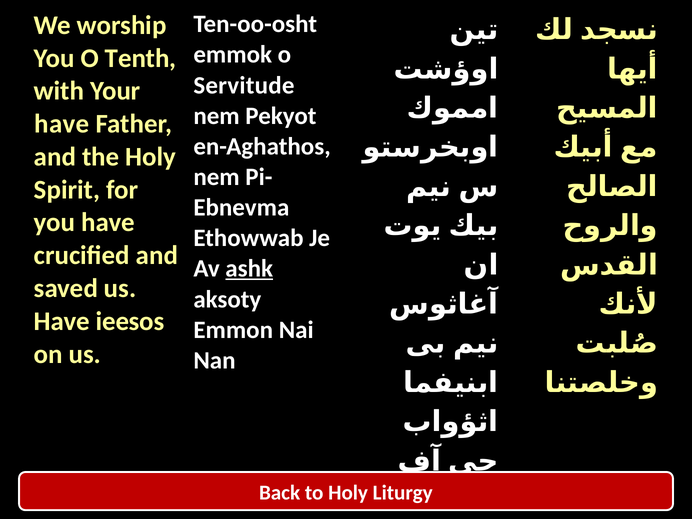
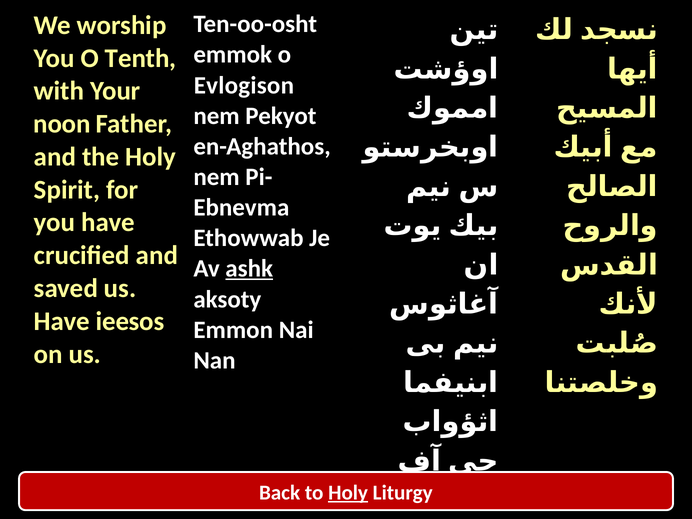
Servitude: Servitude -> Evlogison
have at (62, 124): have -> noon
Holy at (348, 493) underline: none -> present
